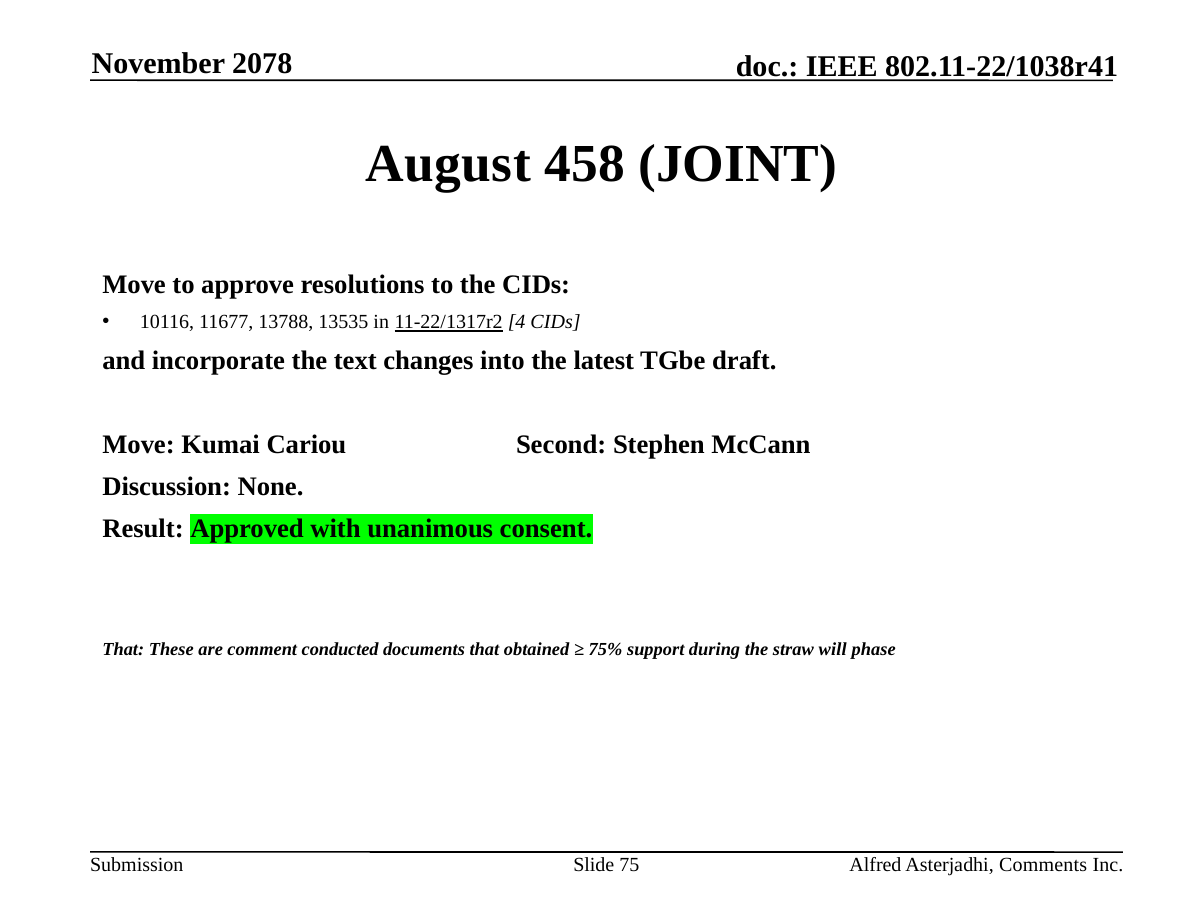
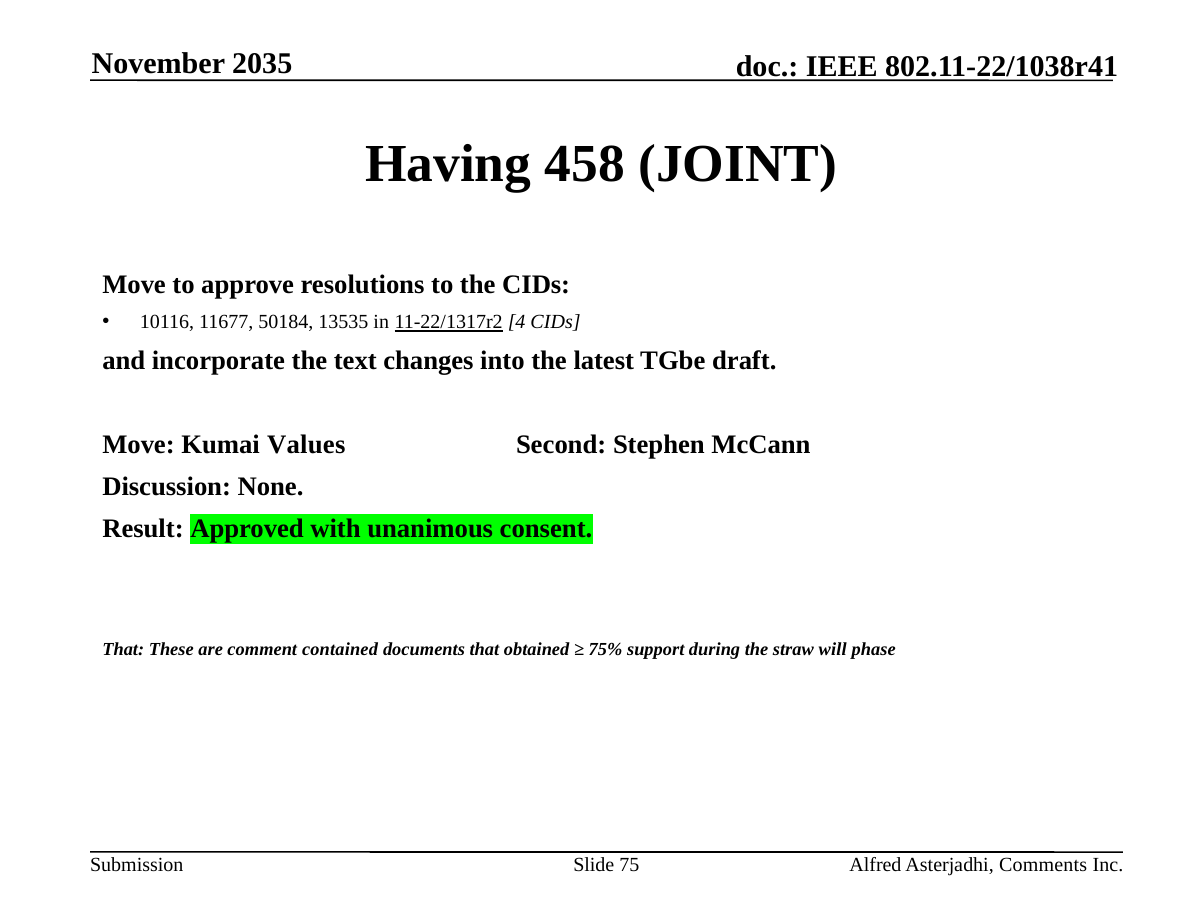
2078: 2078 -> 2035
August: August -> Having
13788: 13788 -> 50184
Cariou: Cariou -> Values
conducted: conducted -> contained
